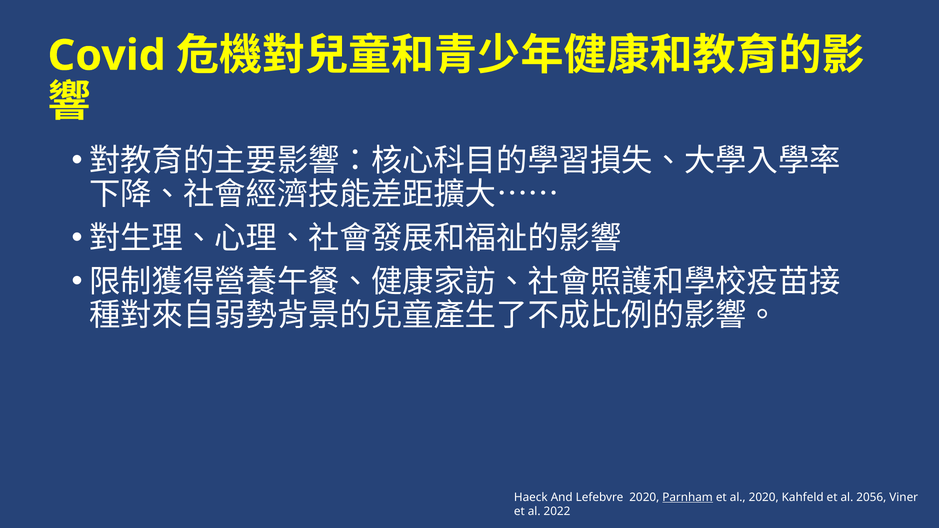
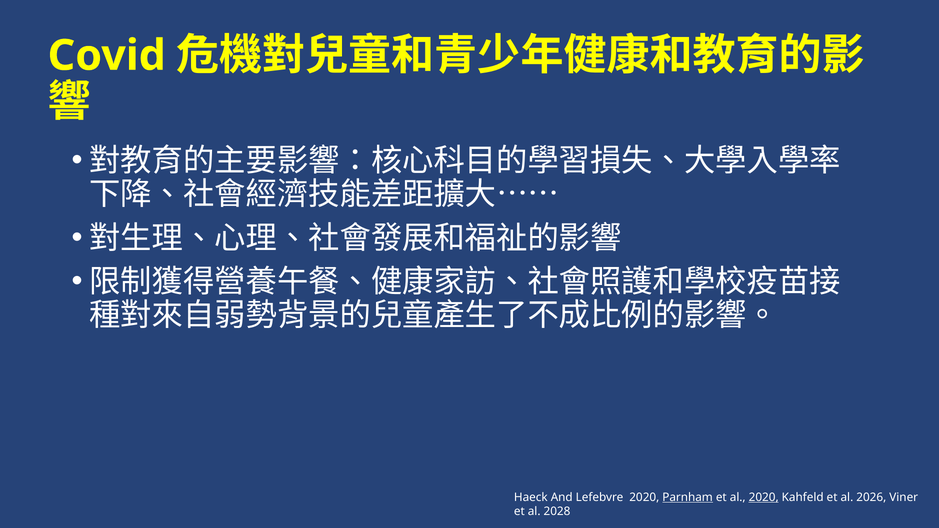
2020 at (764, 497) underline: none -> present
2056: 2056 -> 2026
2022: 2022 -> 2028
